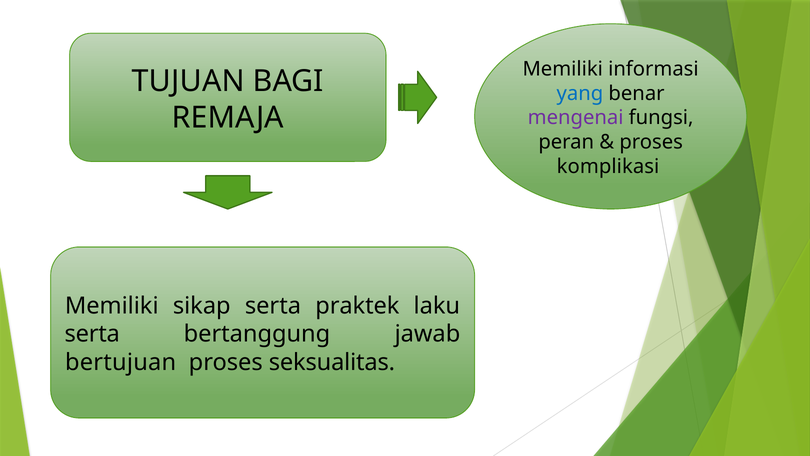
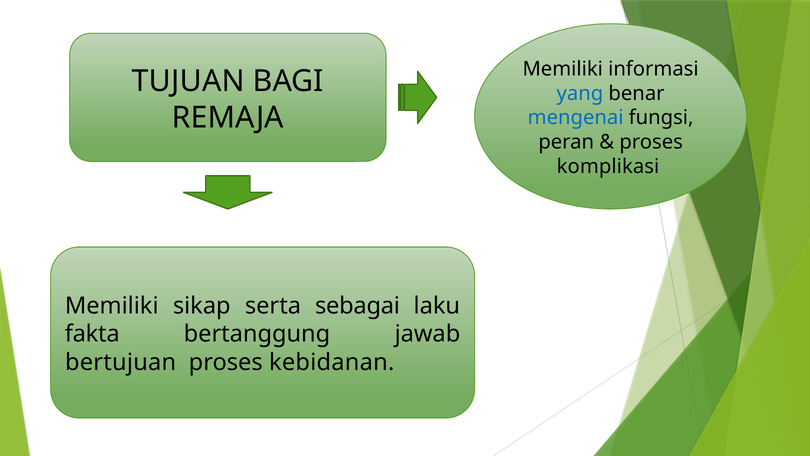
mengenai colour: purple -> blue
praktek: praktek -> sebagai
serta at (92, 334): serta -> fakta
seksualitas: seksualitas -> kebidanan
